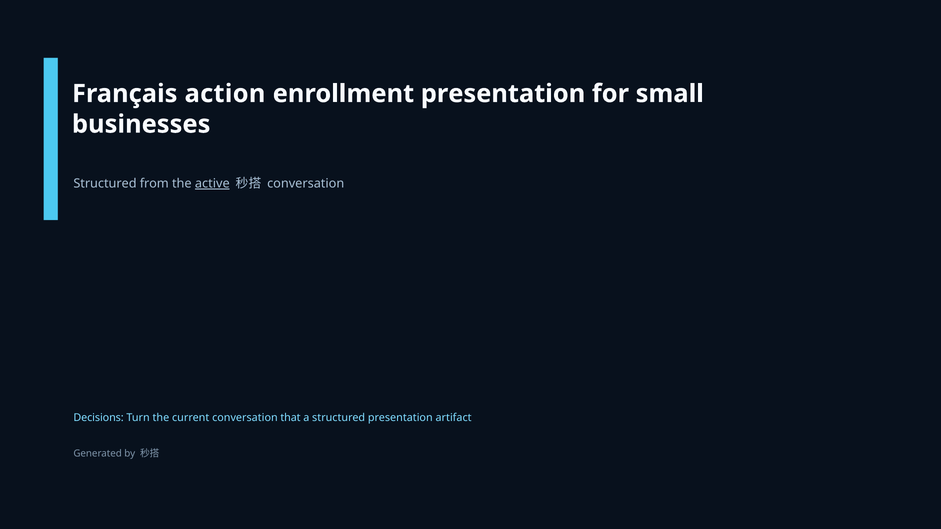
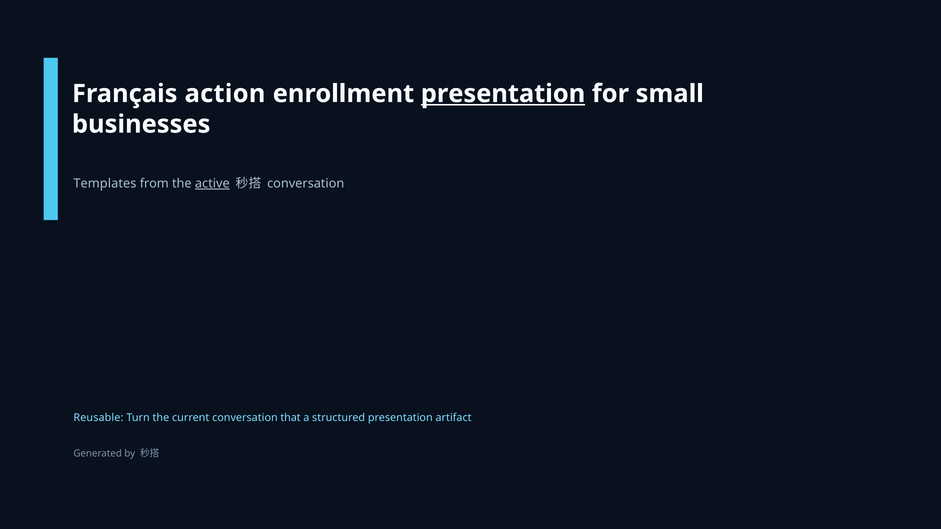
presentation at (503, 94) underline: none -> present
Structured at (105, 184): Structured -> Templates
Decisions: Decisions -> Reusable
